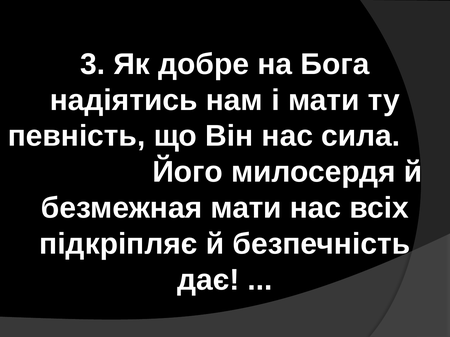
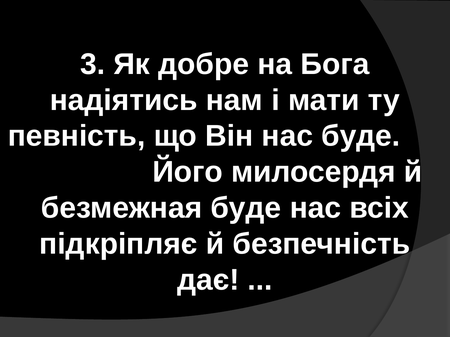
нас сила: сила -> буде
безмежная мати: мати -> буде
